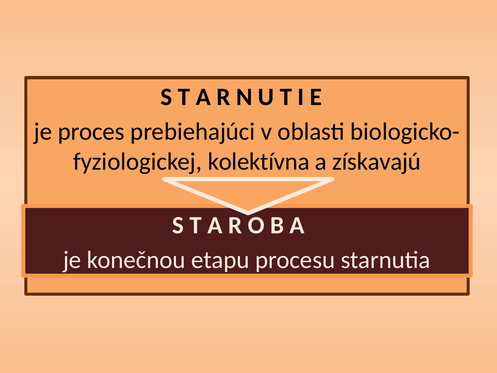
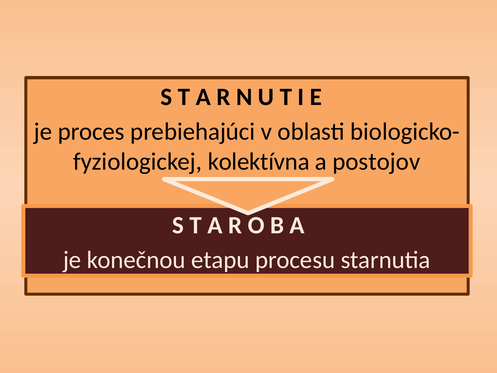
získavajú: získavajú -> postojov
